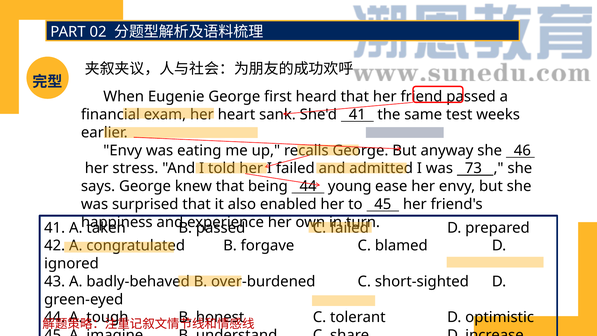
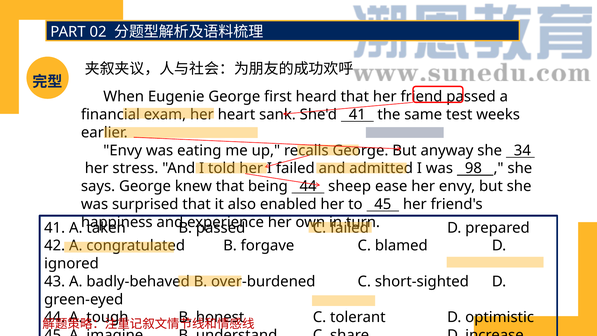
46: 46 -> 34
73: 73 -> 98
young: young -> sheep
